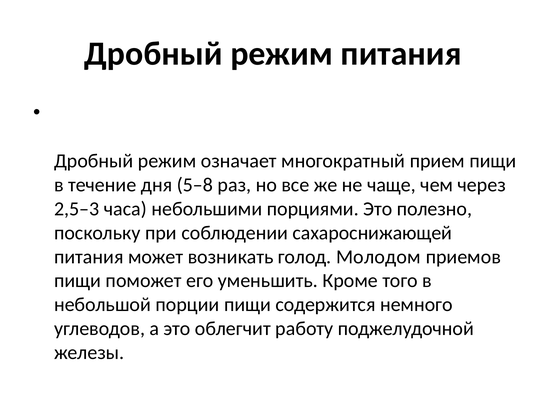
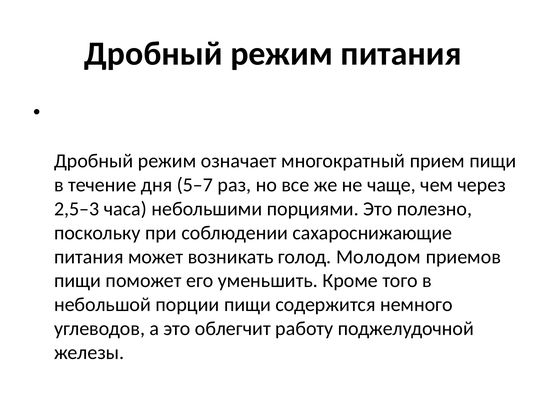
5–8: 5–8 -> 5–7
сахароснижающей: сахароснижающей -> сахароснижающие
